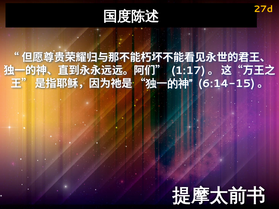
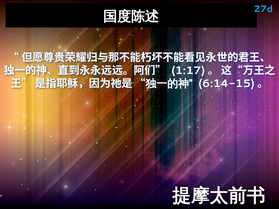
27d colour: yellow -> light blue
